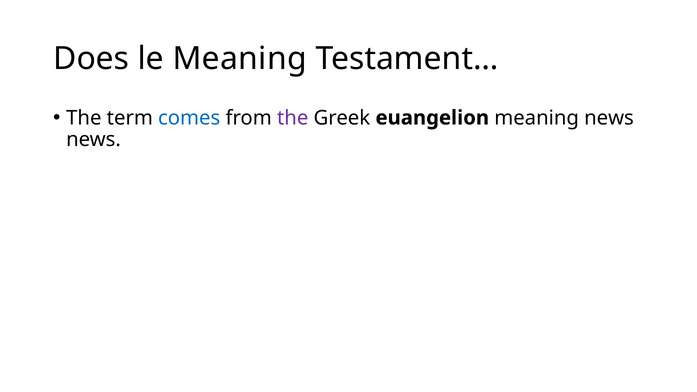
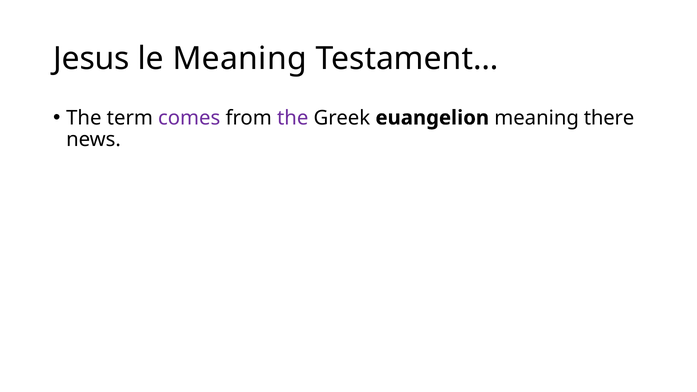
Does: Does -> Jesus
comes colour: blue -> purple
meaning news: news -> there
